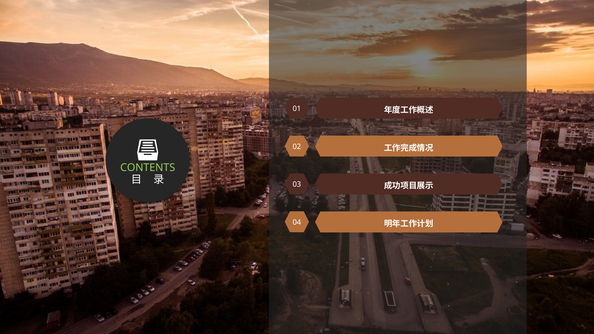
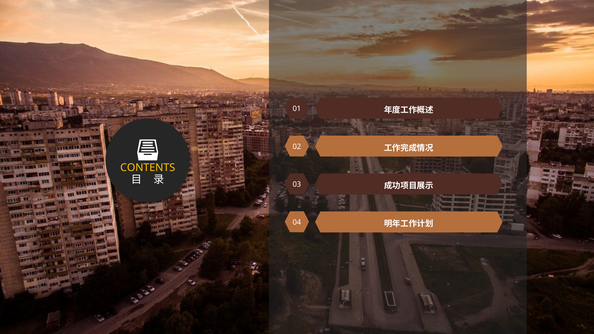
CONTENTS colour: light green -> yellow
